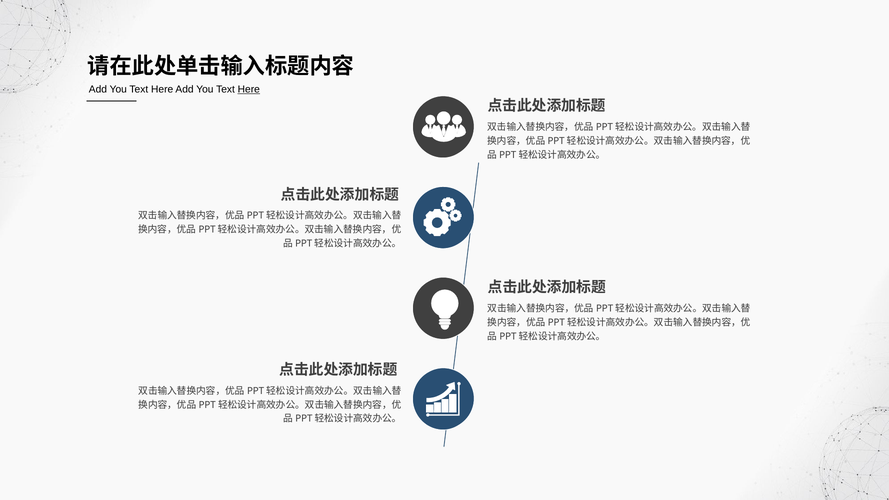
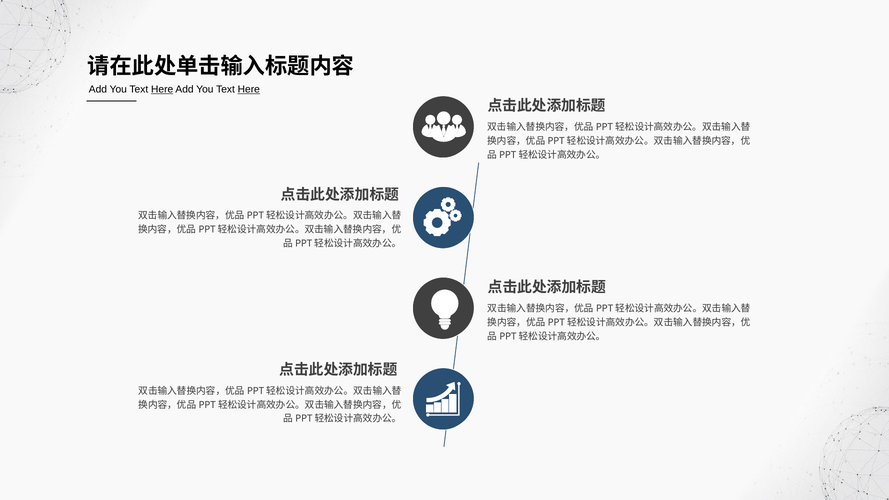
Here at (162, 89) underline: none -> present
